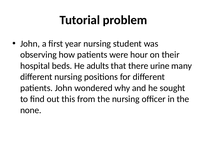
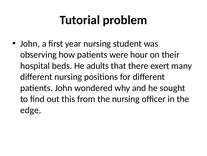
urine: urine -> exert
none: none -> edge
